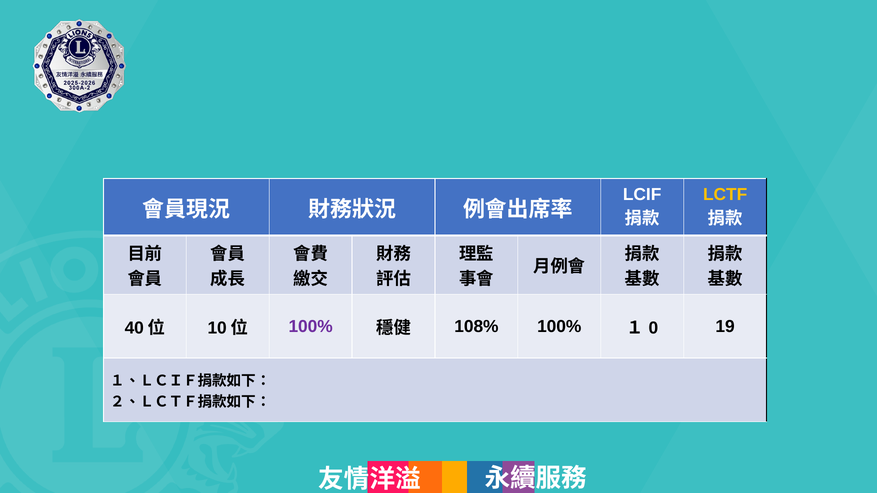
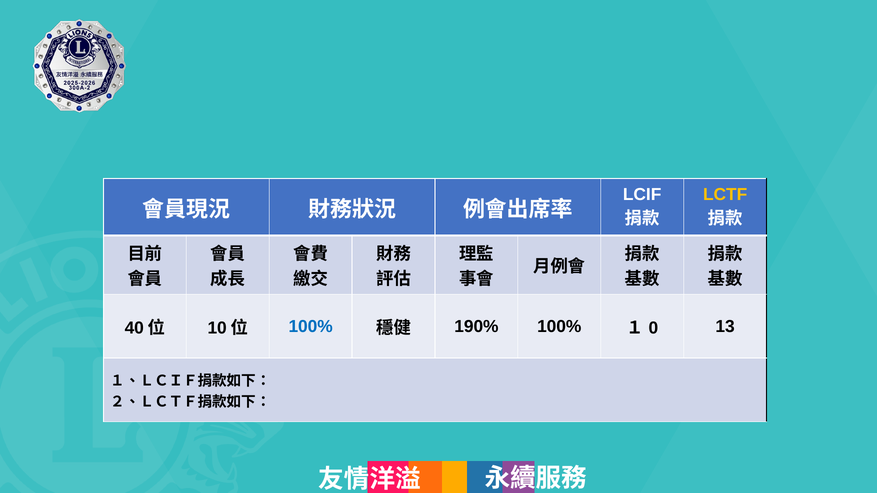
100% at (311, 327) colour: purple -> blue
108%: 108% -> 190%
19: 19 -> 13
